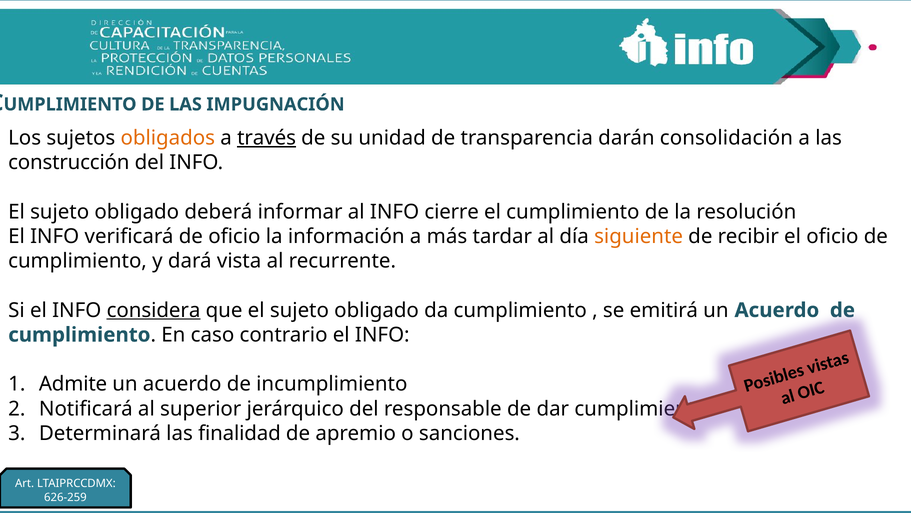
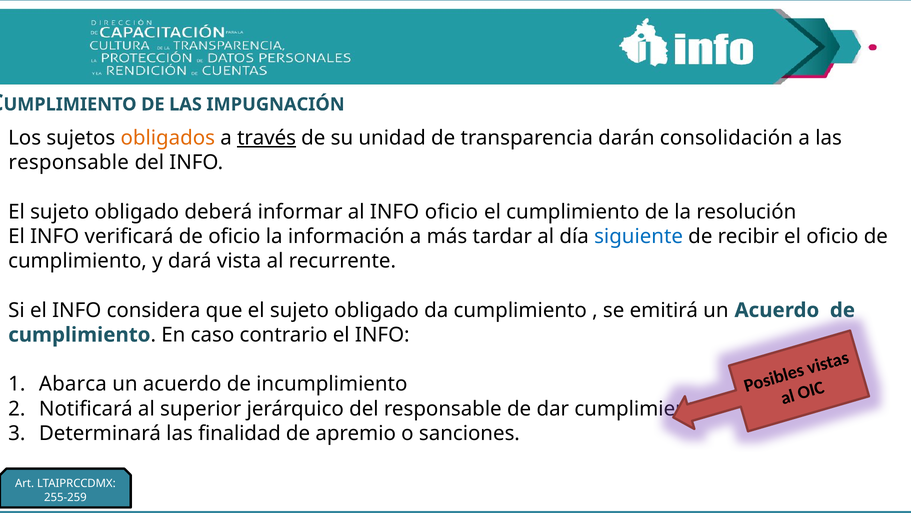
construcción at (69, 162): construcción -> responsable
INFO cierre: cierre -> oficio
siguiente colour: orange -> blue
considera underline: present -> none
Admite: Admite -> Abarca
626-259: 626-259 -> 255-259
